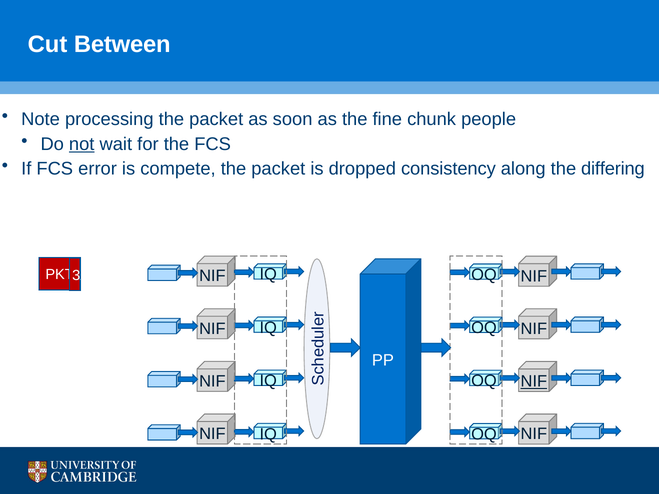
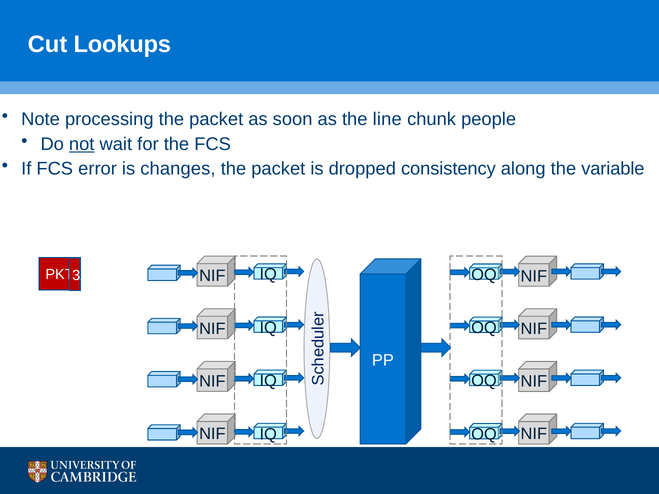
Between: Between -> Lookups
fine: fine -> line
compete: compete -> changes
differing: differing -> variable
NIF at (534, 382) underline: present -> none
